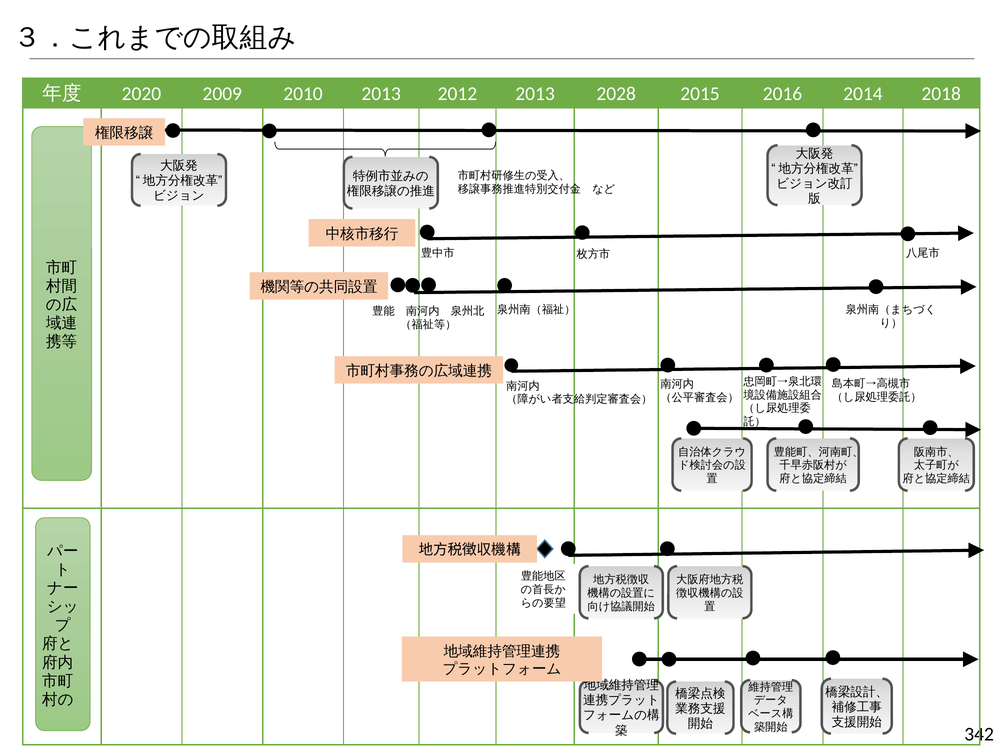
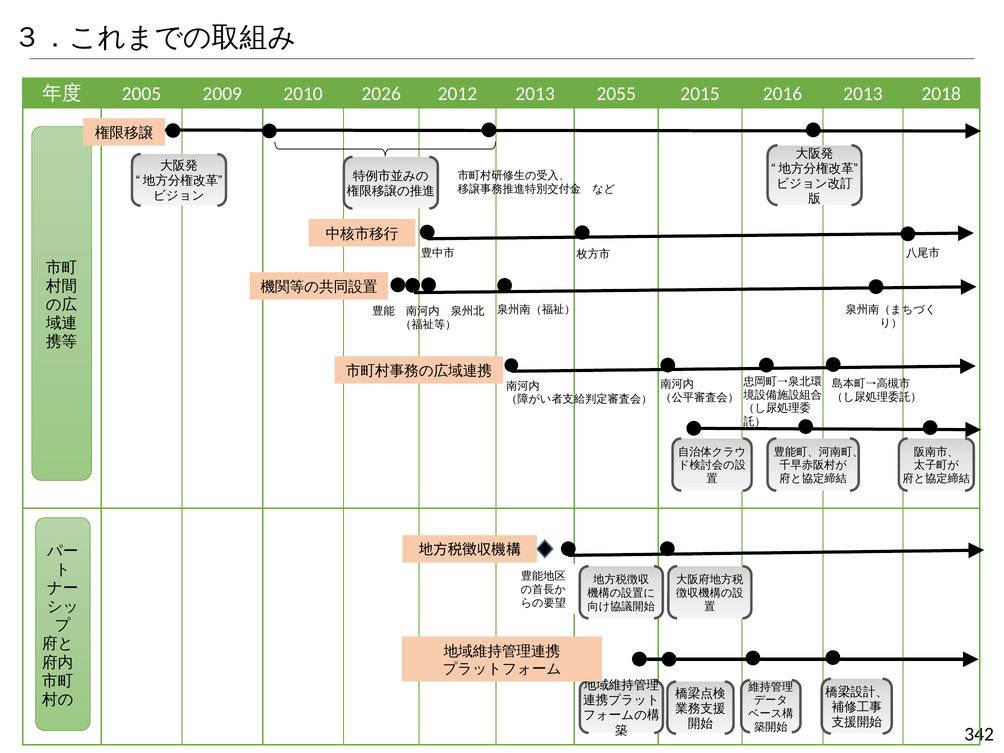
2020: 2020 -> 2005
2010 2013: 2013 -> 2026
2028: 2028 -> 2055
2016 2014: 2014 -> 2013
